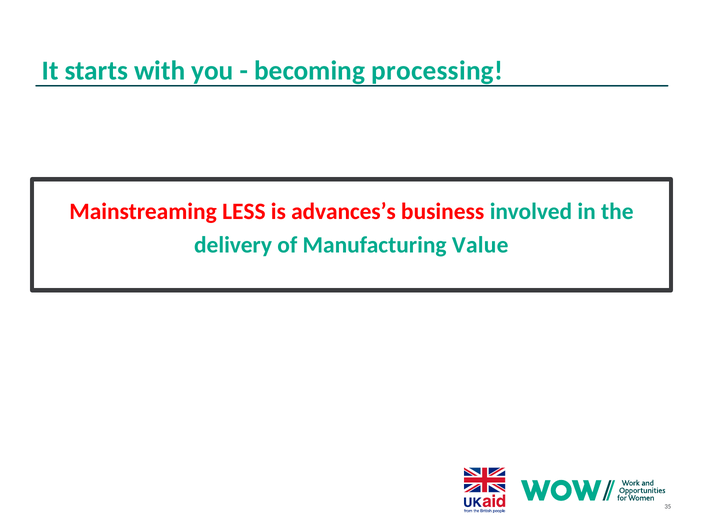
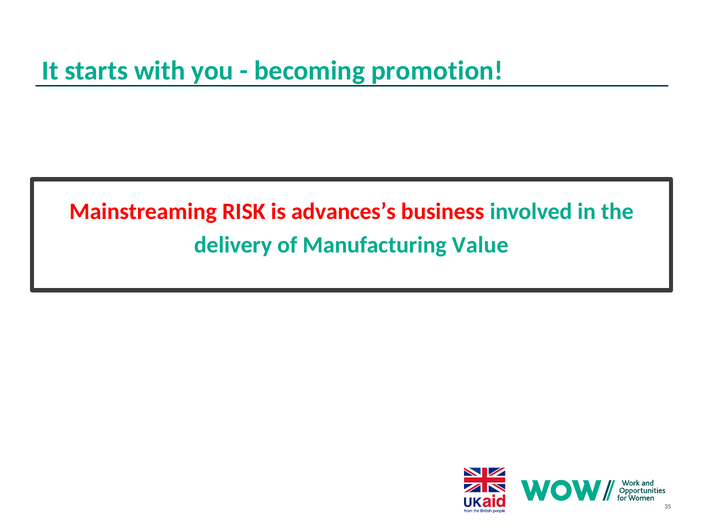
processing: processing -> promotion
LESS: LESS -> RISK
